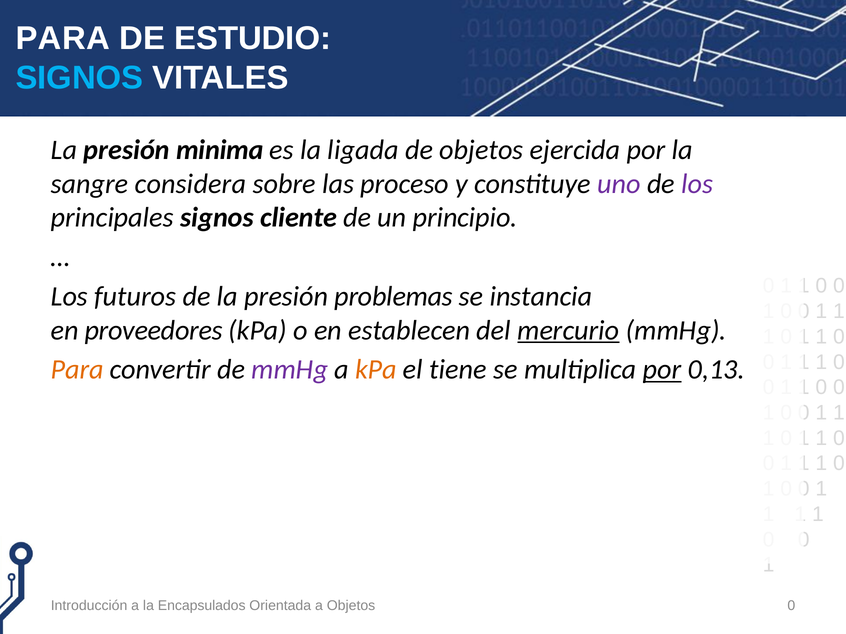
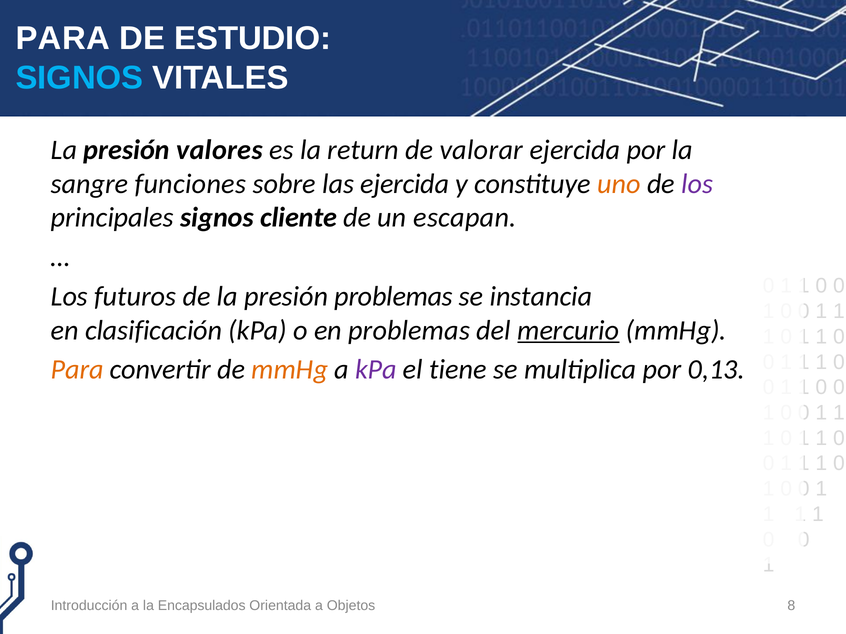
minima: minima -> valores
ligada: ligada -> return
de objetos: objetos -> valorar
considera: considera -> funciones
las proceso: proceso -> ejercida
uno colour: purple -> orange
principio: principio -> escapan
proveedores: proveedores -> clasificación
en establecen: establecen -> problemas
mmHg at (290, 370) colour: purple -> orange
kPa at (376, 370) colour: orange -> purple
por at (662, 370) underline: present -> none
Objetos 0: 0 -> 8
